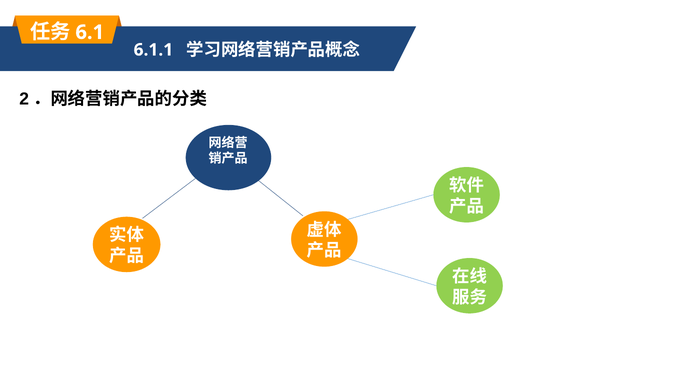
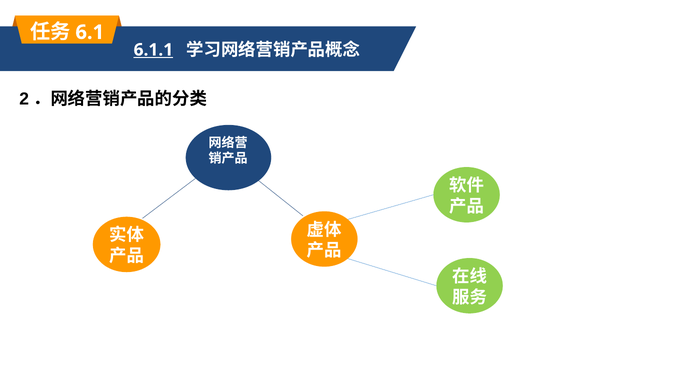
6.1.1 underline: none -> present
